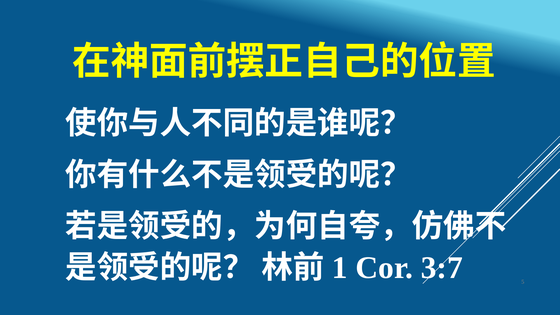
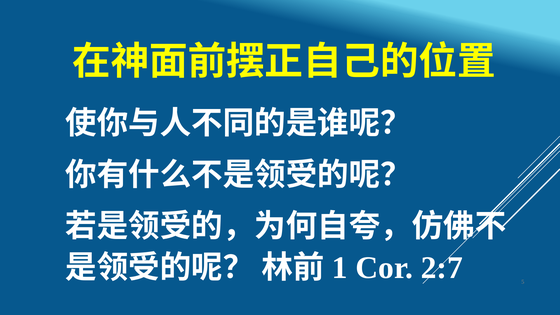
3:7: 3:7 -> 2:7
